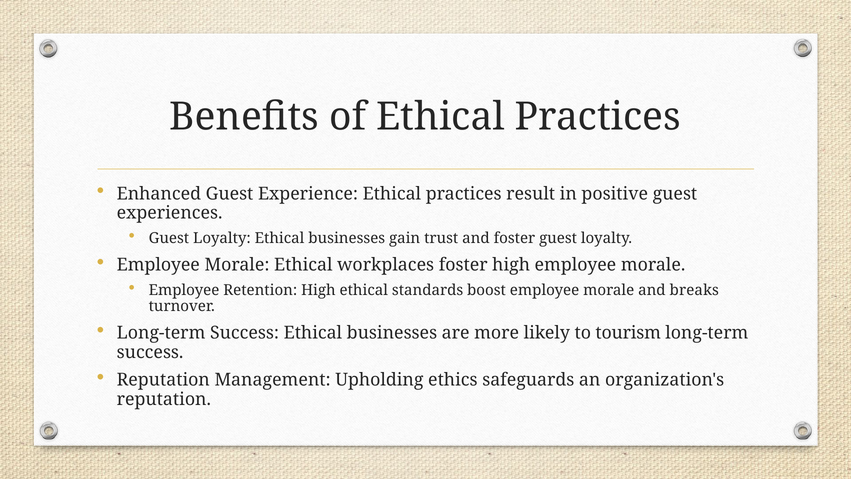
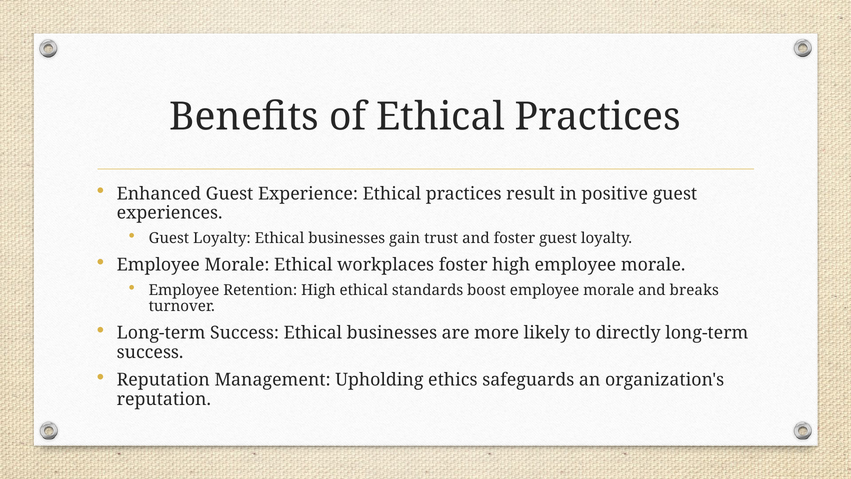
tourism: tourism -> directly
